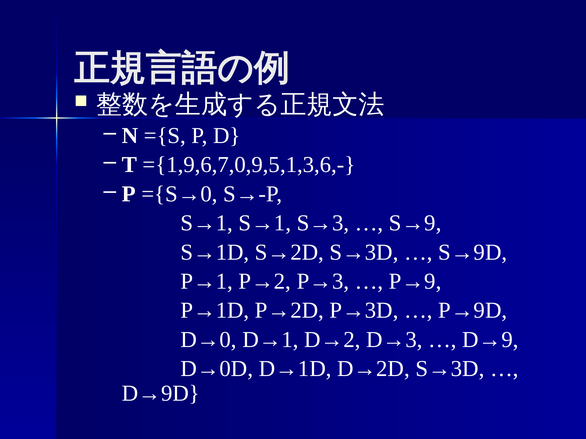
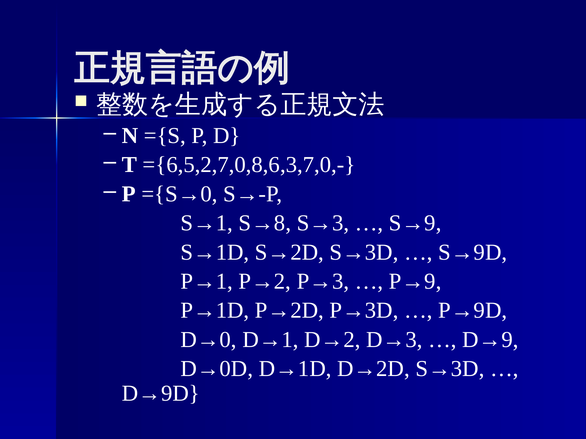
={1,9,6,7,0,9,5,1,3,6,-: ={1,9,6,7,0,9,5,1,3,6,- -> ={6,5,2,7,0,8,6,3,7,0,-
S→1 S→1: S→1 -> S→8
